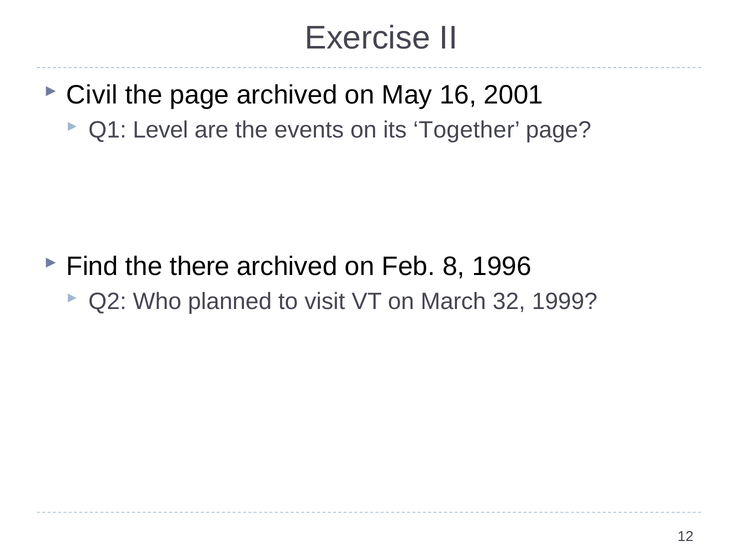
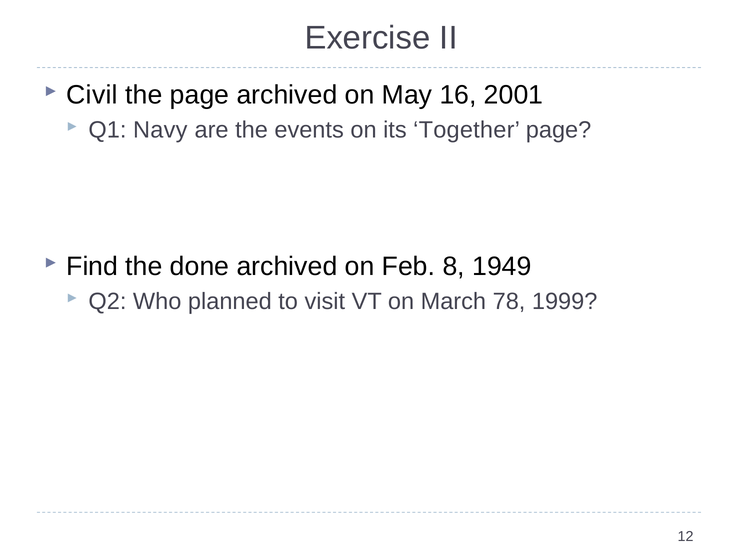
Level: Level -> Navy
there: there -> done
1996: 1996 -> 1949
32: 32 -> 78
